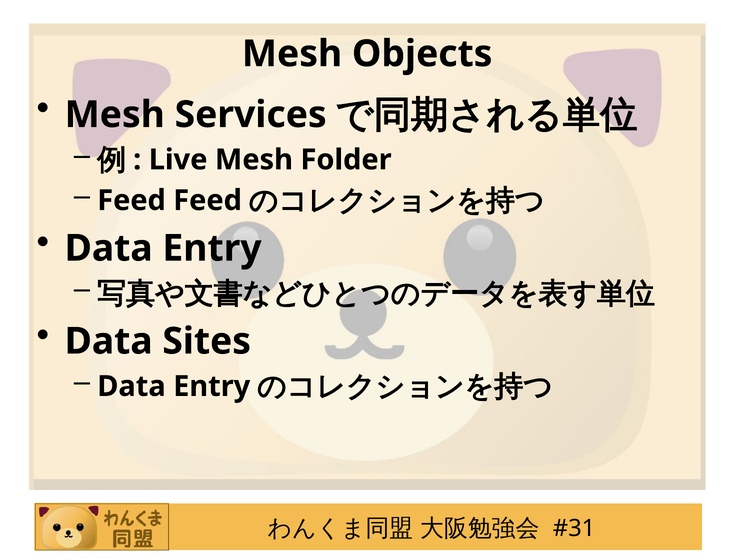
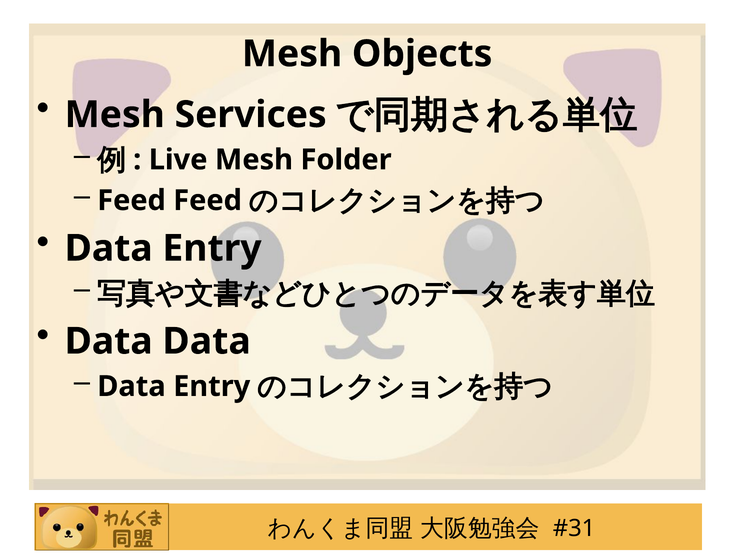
Data Sites: Sites -> Data
